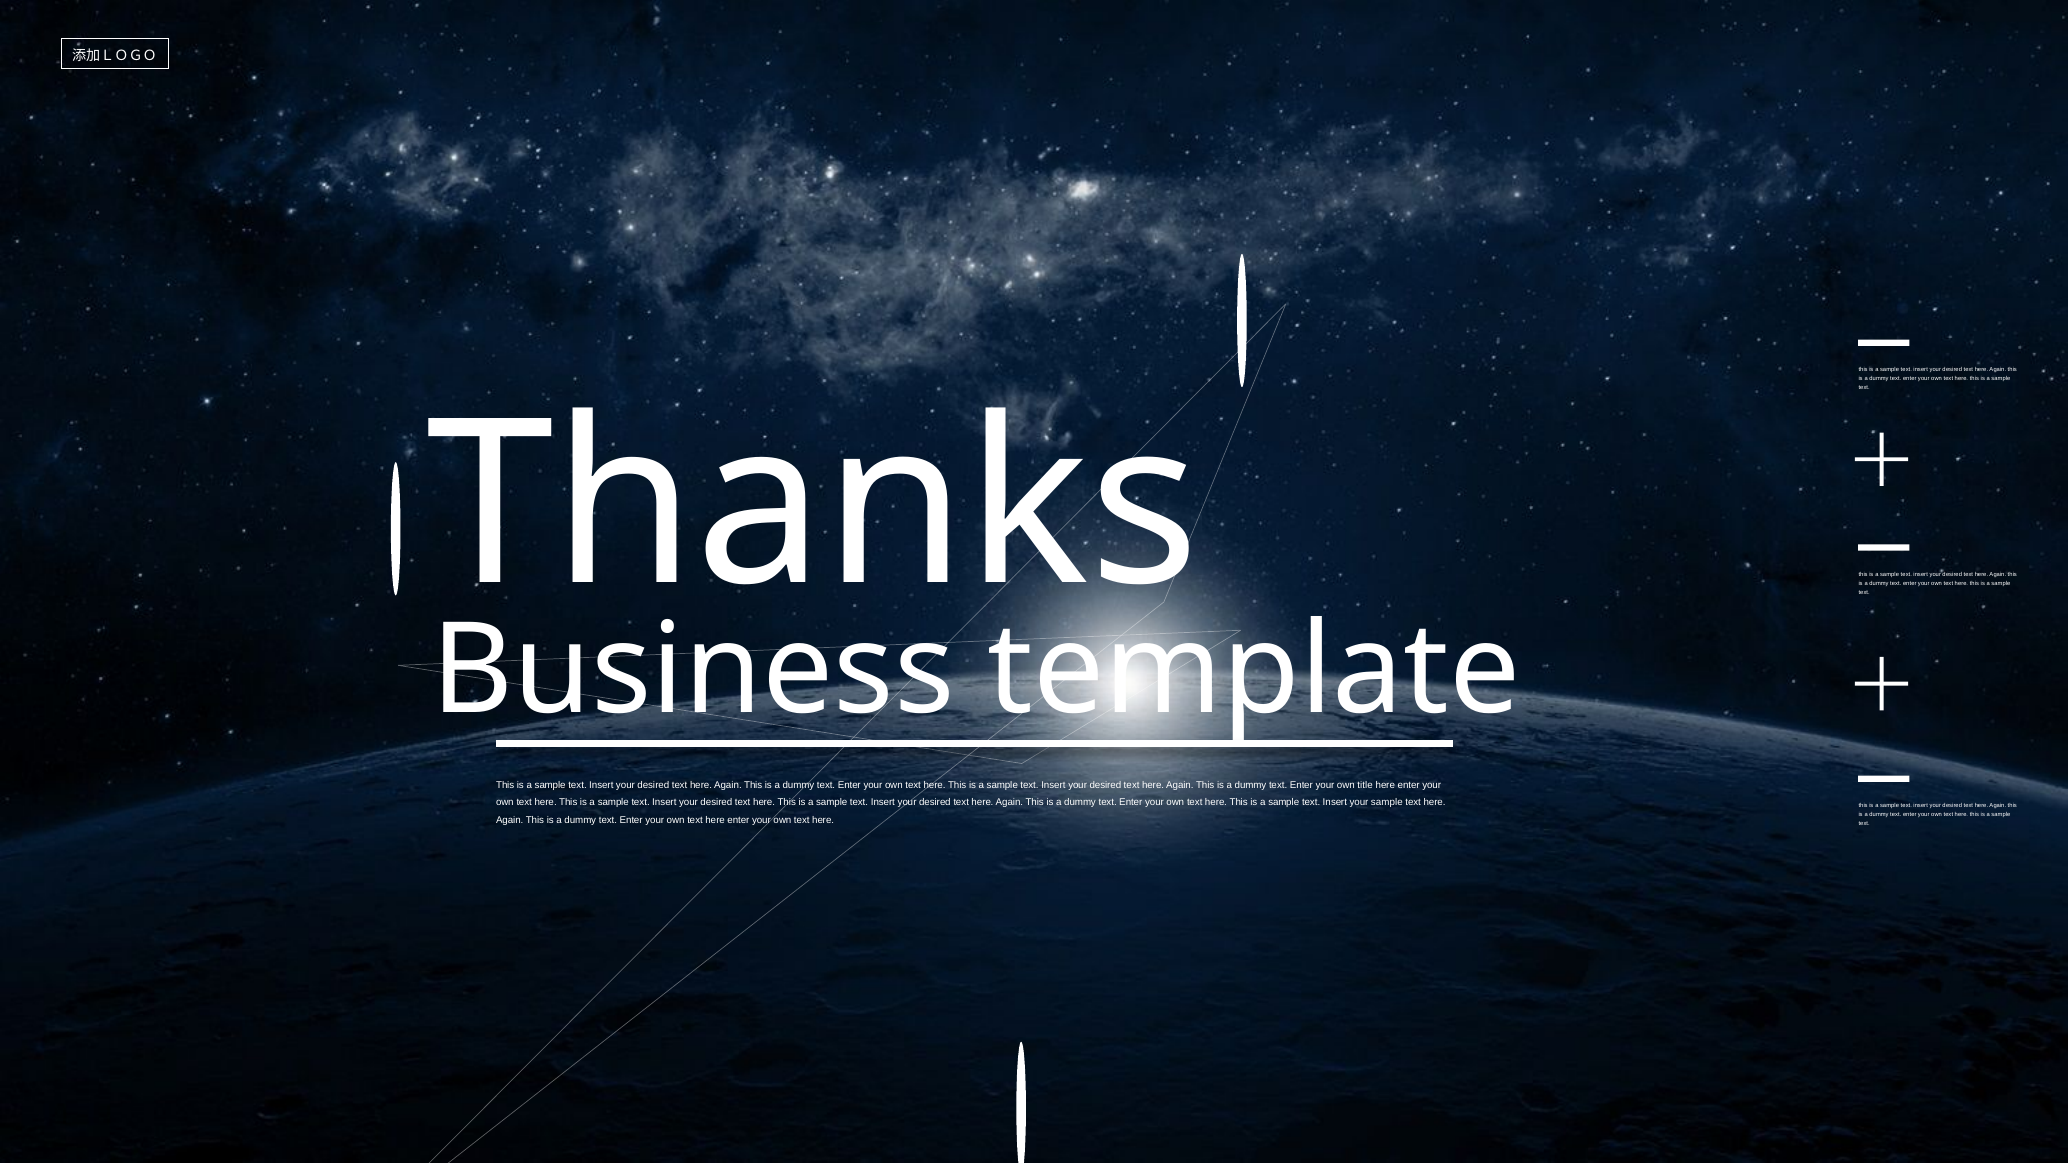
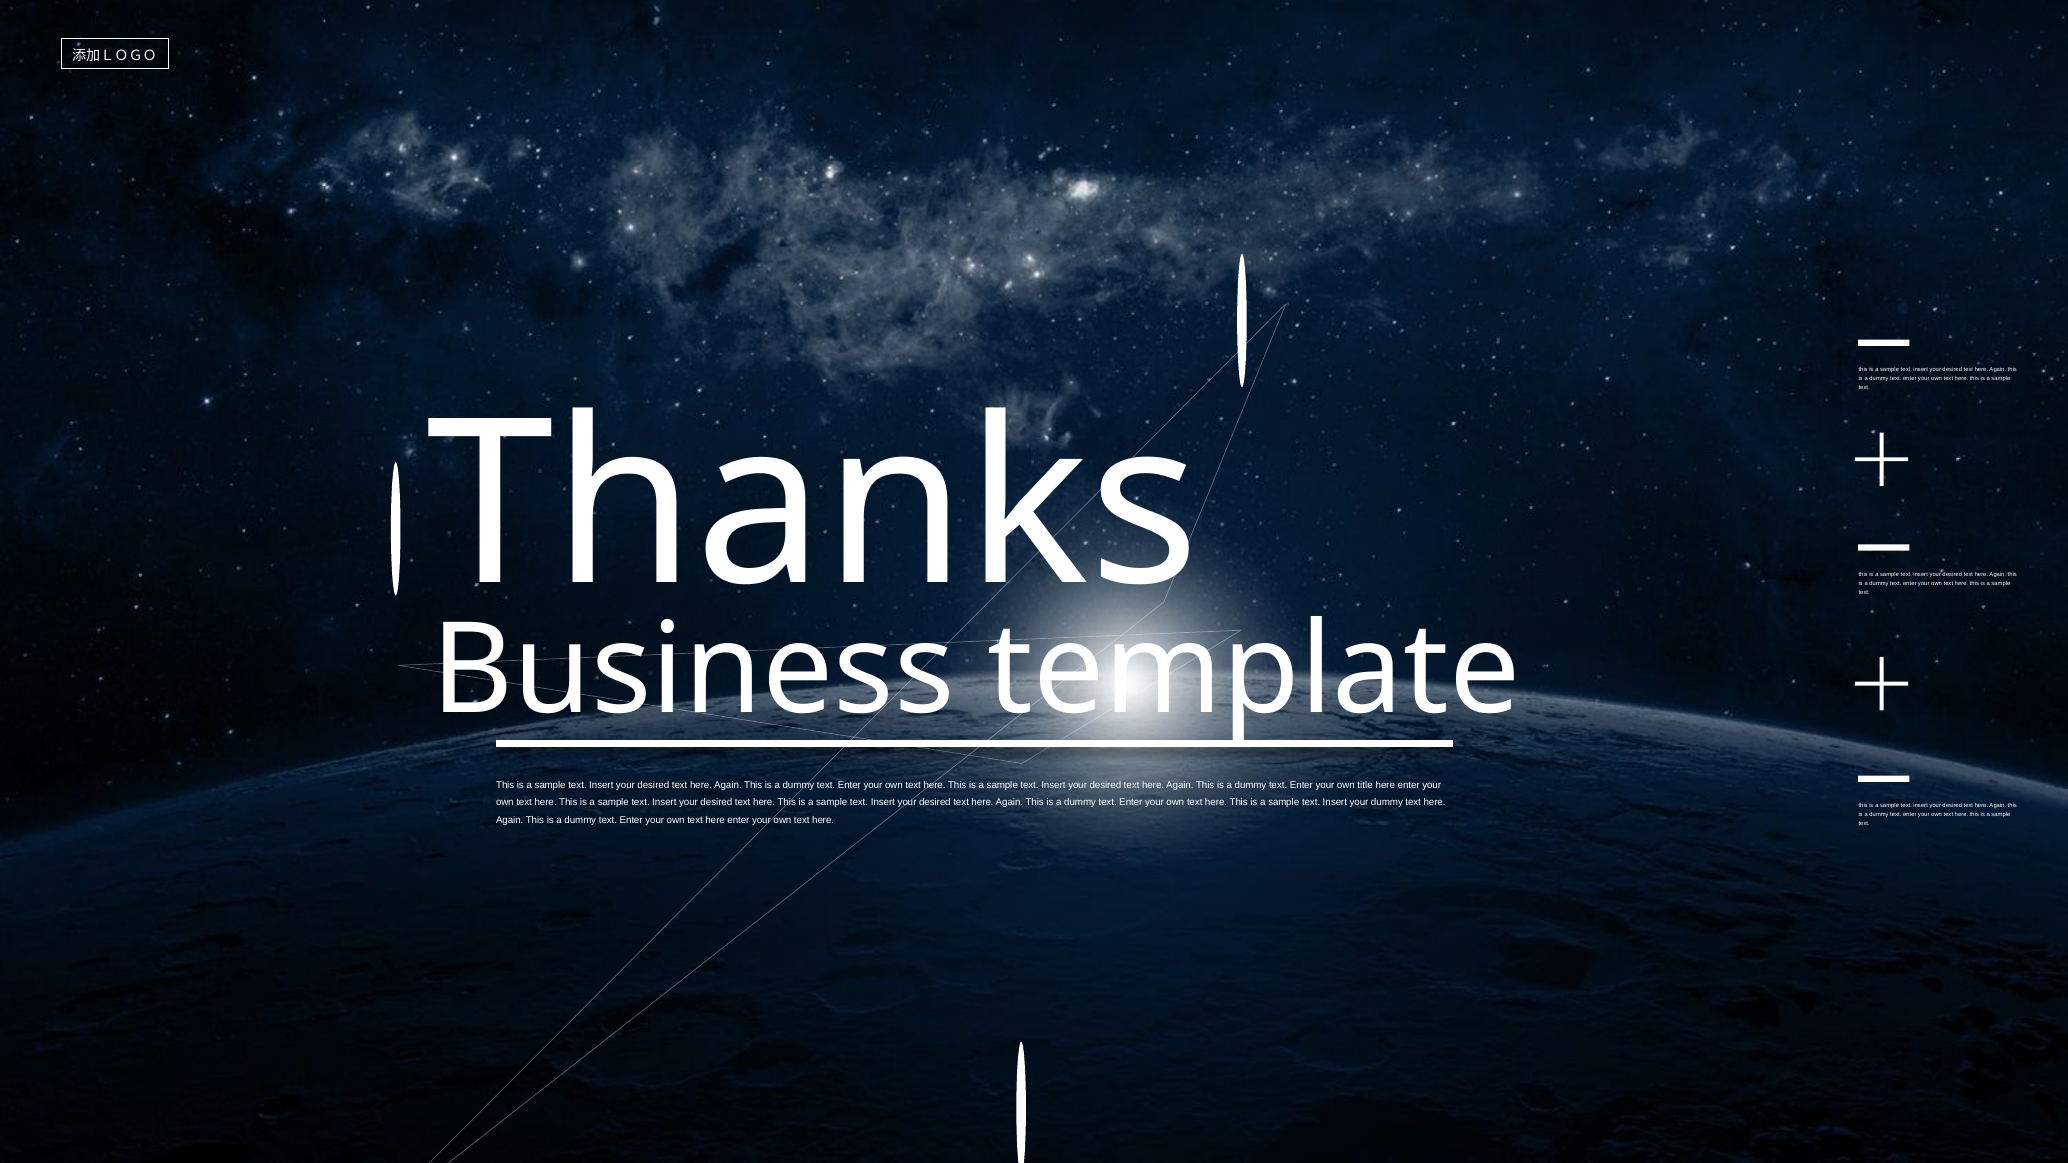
your sample: sample -> dummy
